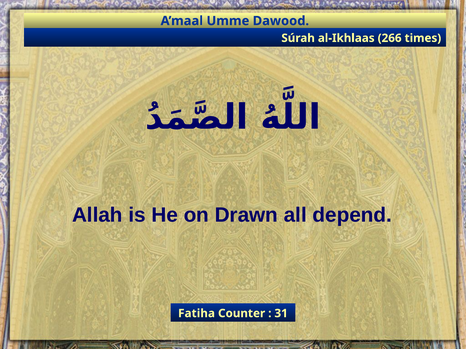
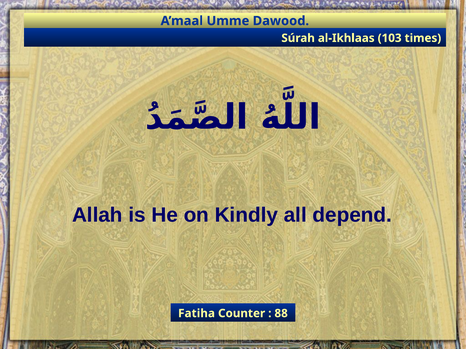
266: 266 -> 103
Drawn: Drawn -> Kindly
31: 31 -> 88
